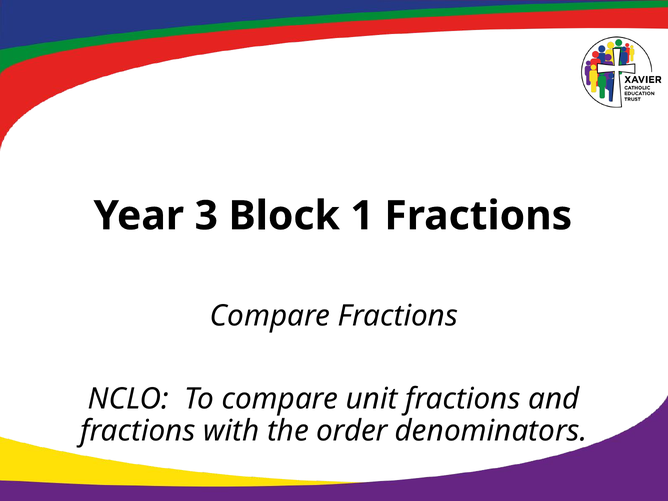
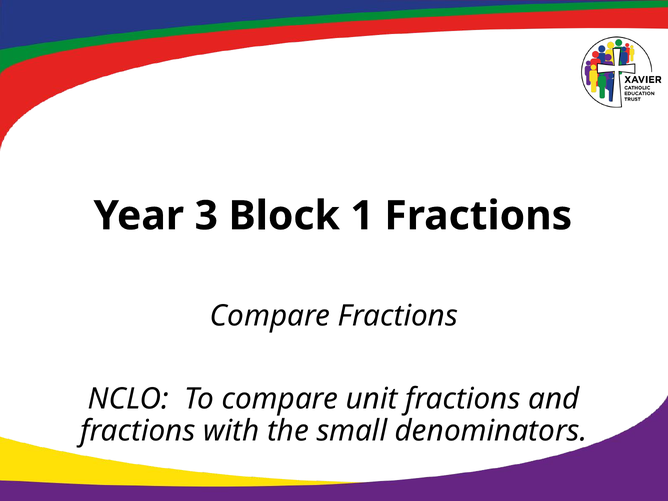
order: order -> small
